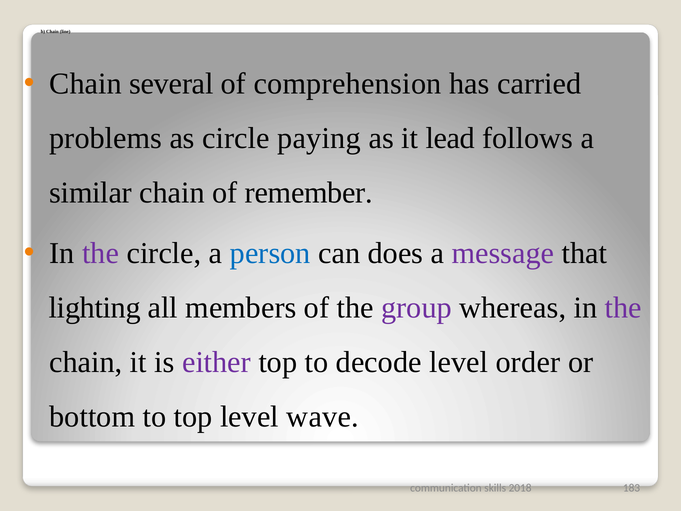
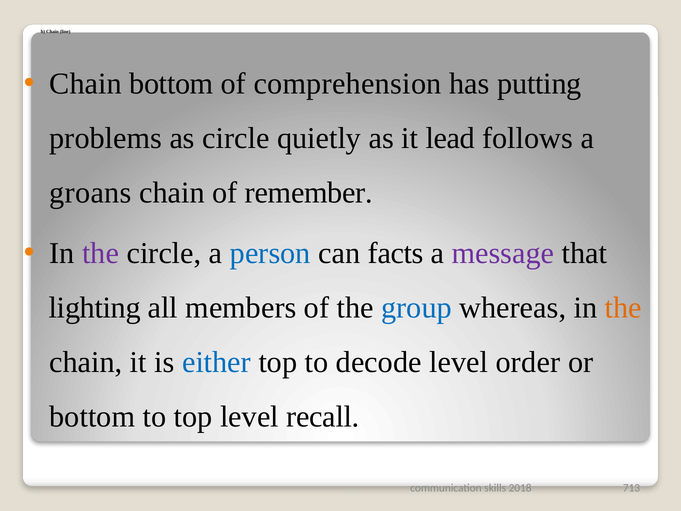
Chain several: several -> bottom
carried: carried -> putting
paying: paying -> quietly
similar: similar -> groans
does: does -> facts
group colour: purple -> blue
the at (623, 308) colour: purple -> orange
either colour: purple -> blue
wave: wave -> recall
183: 183 -> 713
